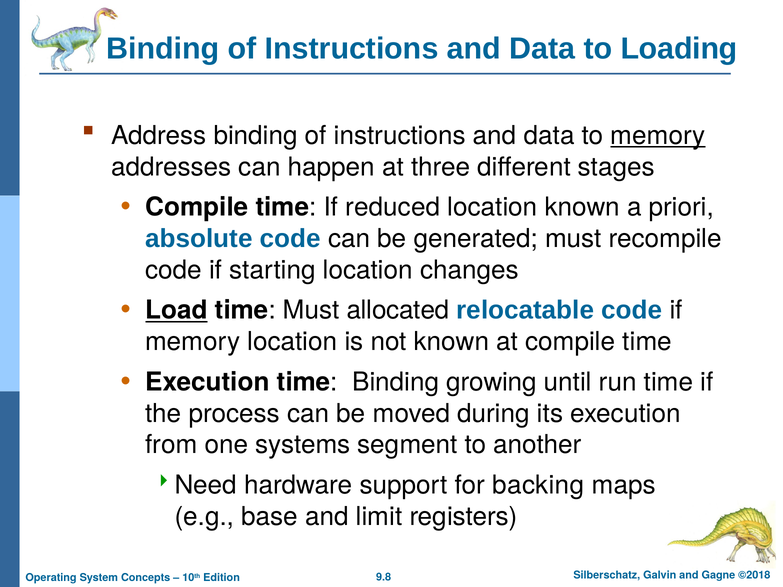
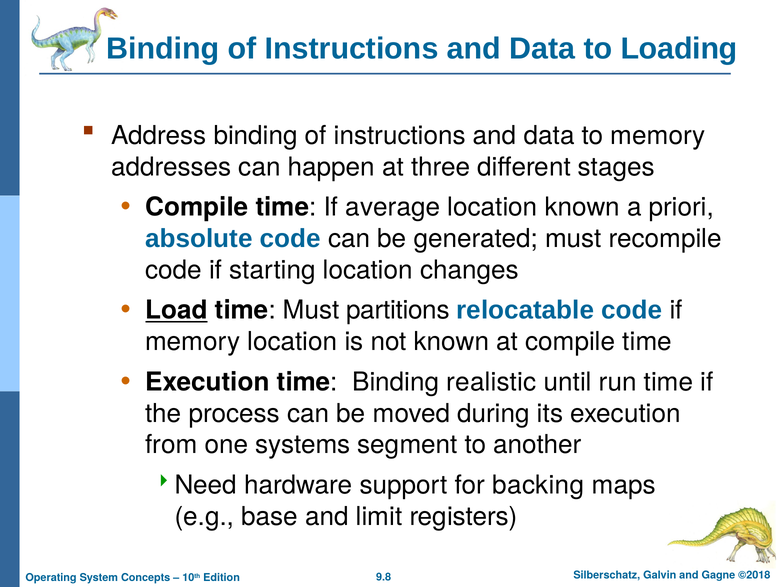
memory at (658, 136) underline: present -> none
reduced: reduced -> average
allocated: allocated -> partitions
growing: growing -> realistic
